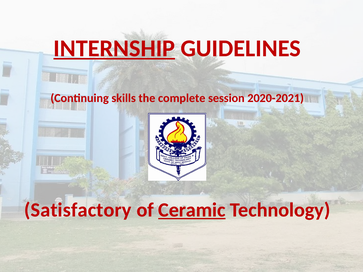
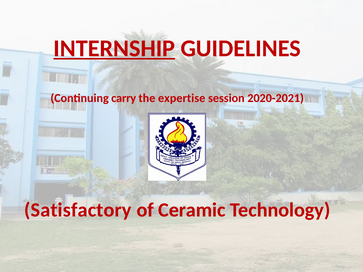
skills: skills -> carry
complete: complete -> expertise
Ceramic underline: present -> none
